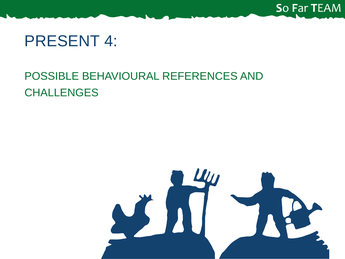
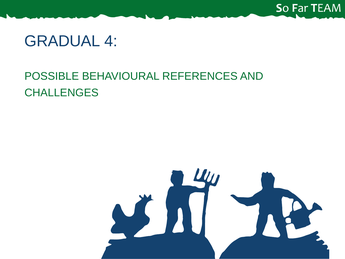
PRESENT: PRESENT -> GRADUAL
